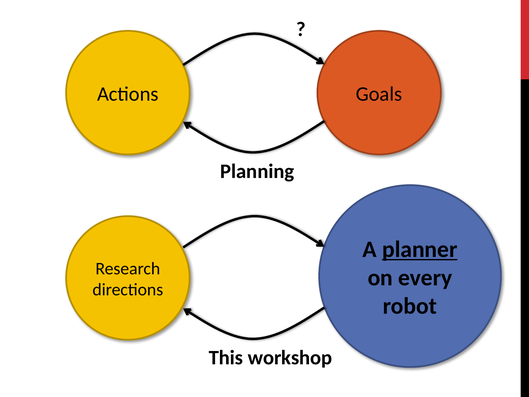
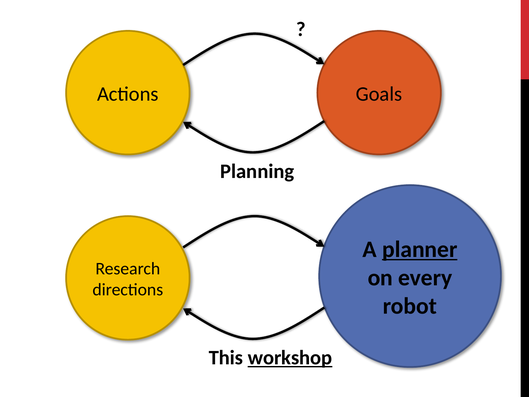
workshop underline: none -> present
